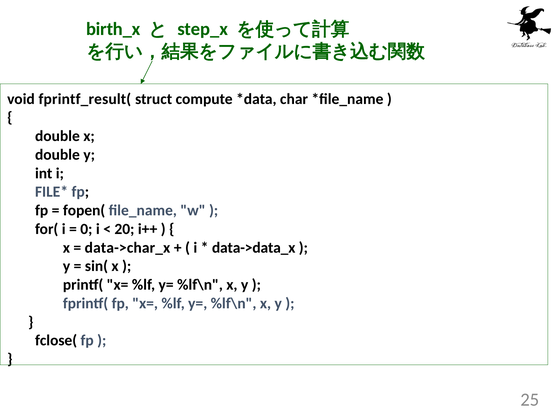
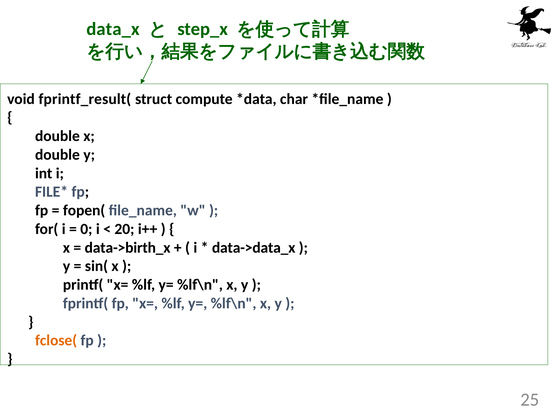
birth_x: birth_x -> data_x
data->char_x: data->char_x -> data->birth_x
fclose( colour: black -> orange
